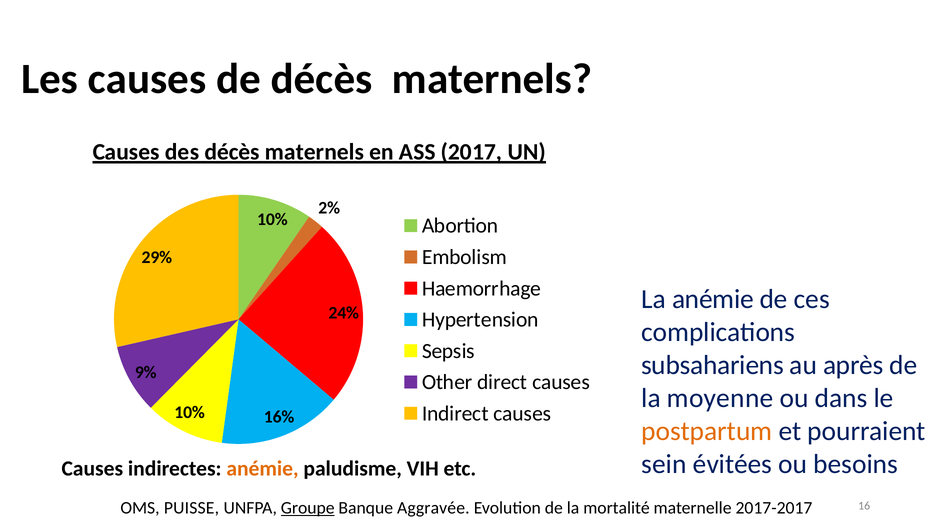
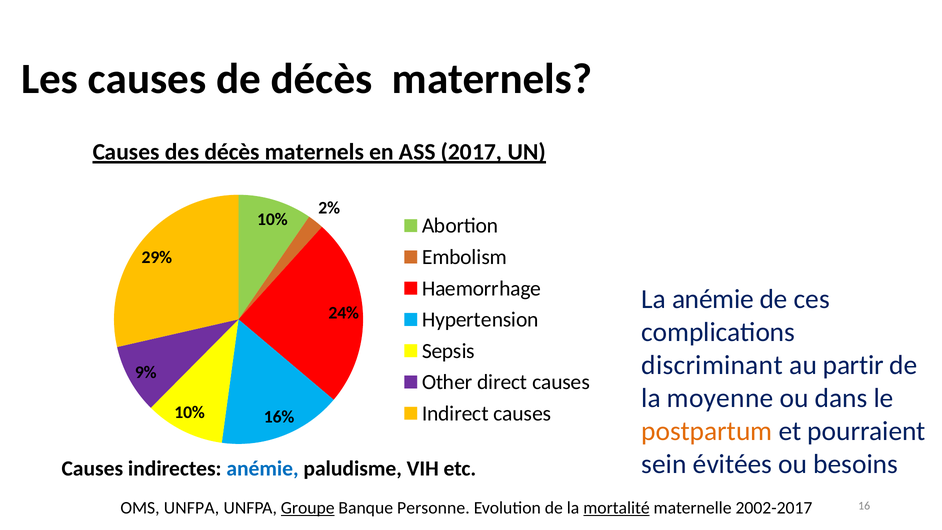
subsahariens: subsahariens -> discriminant
après: après -> partir
anémie at (263, 469) colour: orange -> blue
OMS PUISSE: PUISSE -> UNFPA
Aggravée: Aggravée -> Personne
mortalité underline: none -> present
2017-2017: 2017-2017 -> 2002-2017
